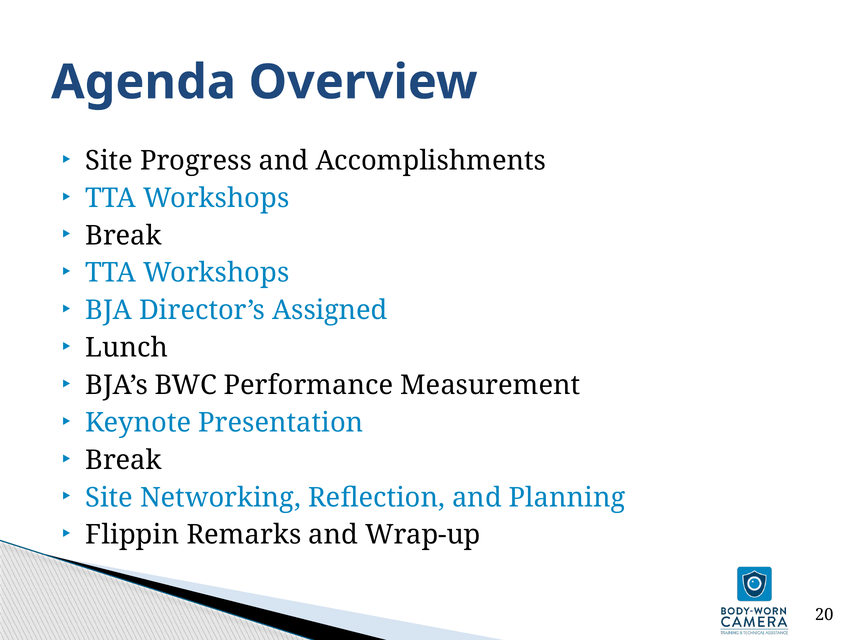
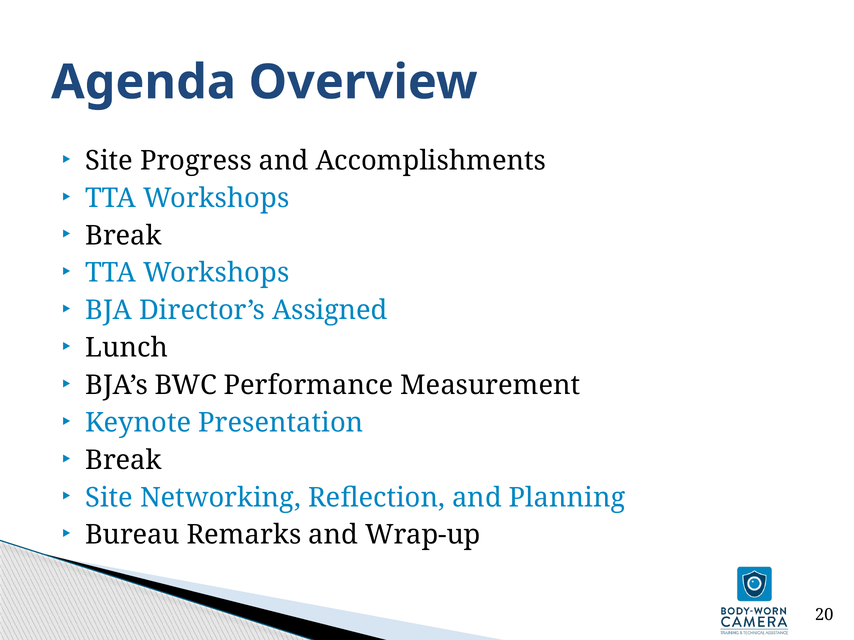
Flippin: Flippin -> Bureau
